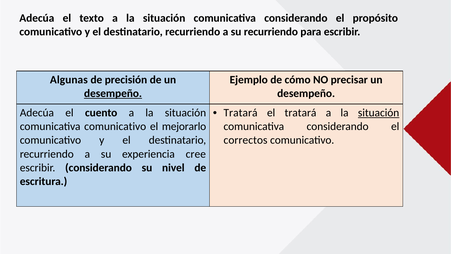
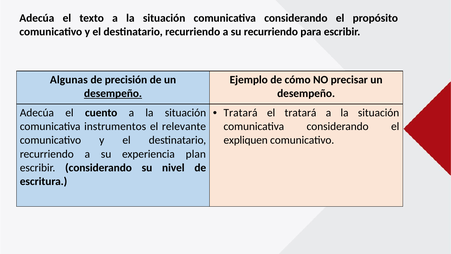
situación at (379, 113) underline: present -> none
comunicativa comunicativo: comunicativo -> instrumentos
mejorarlo: mejorarlo -> relevante
correctos: correctos -> expliquen
cree: cree -> plan
